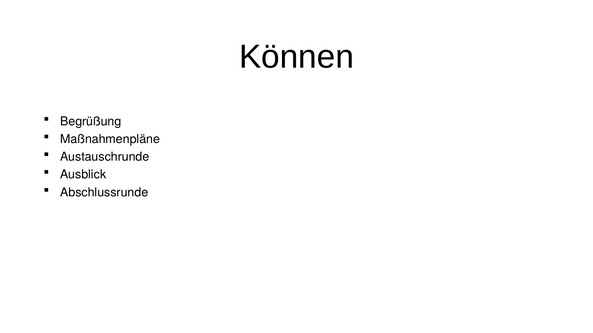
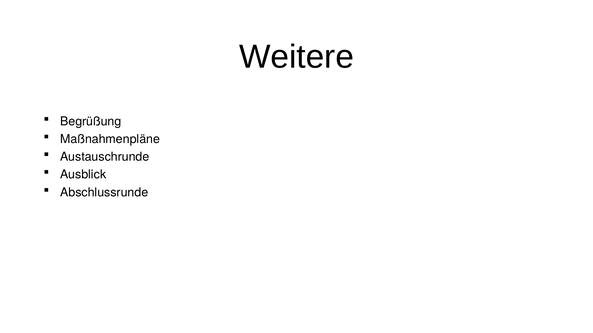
Können: Können -> Weitere
